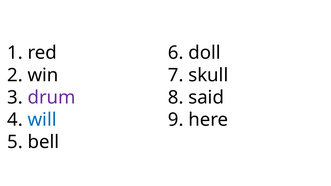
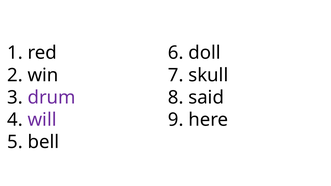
will colour: blue -> purple
